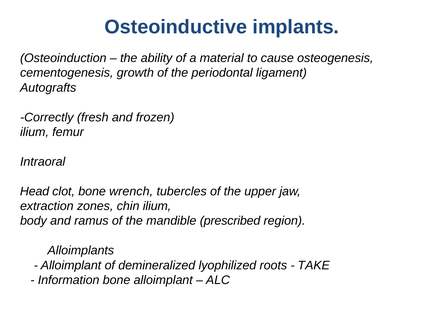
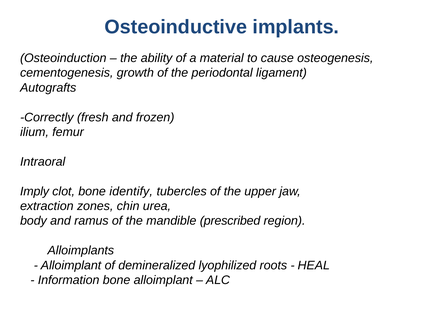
Head: Head -> Imply
wrench: wrench -> identify
chin ilium: ilium -> urea
TAKE: TAKE -> HEAL
